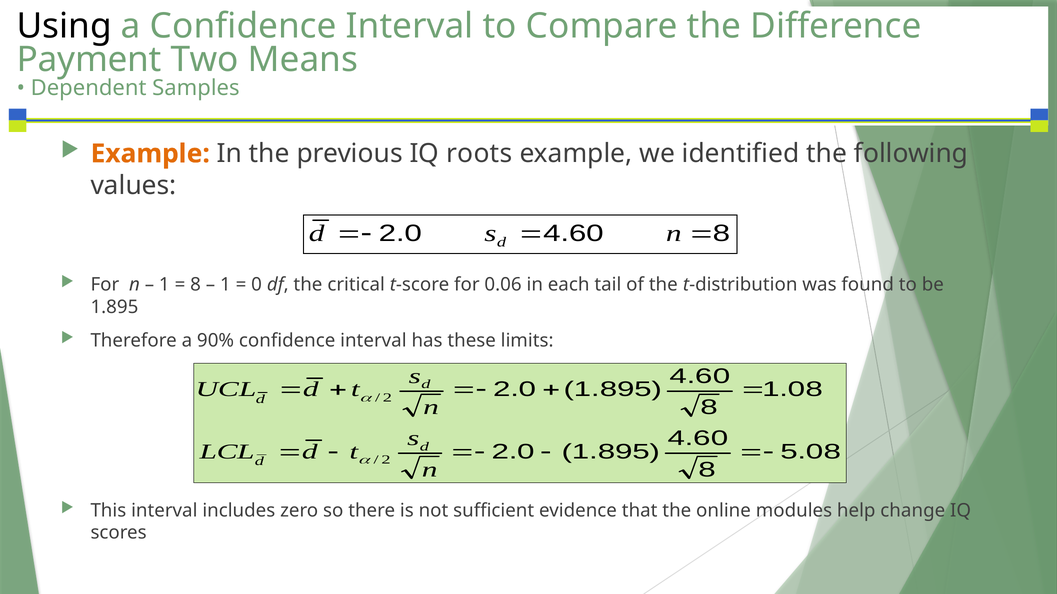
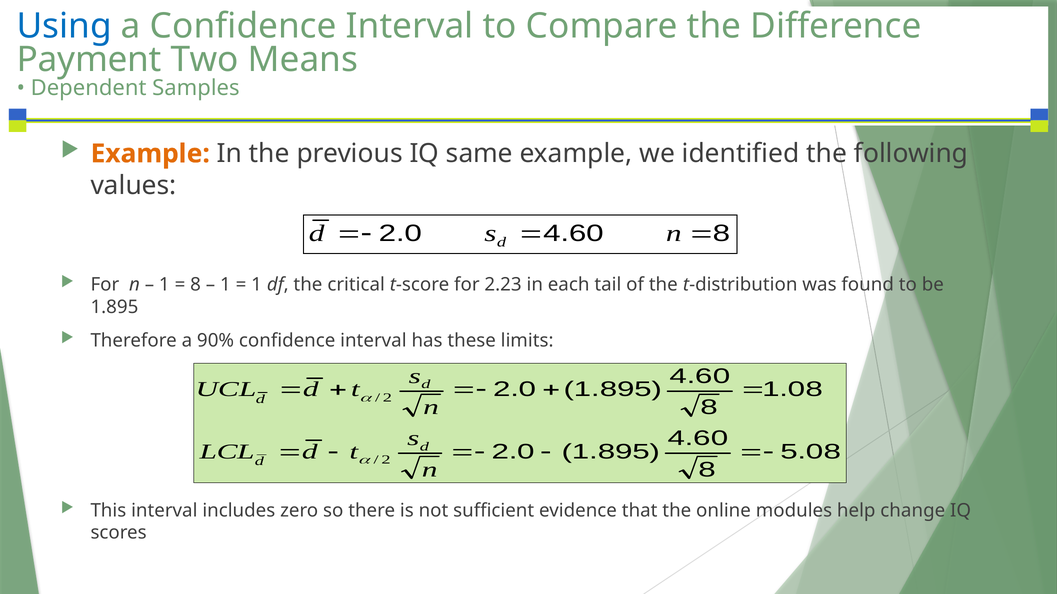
Using colour: black -> blue
roots: roots -> same
0 at (257, 285): 0 -> 1
0.06: 0.06 -> 2.23
